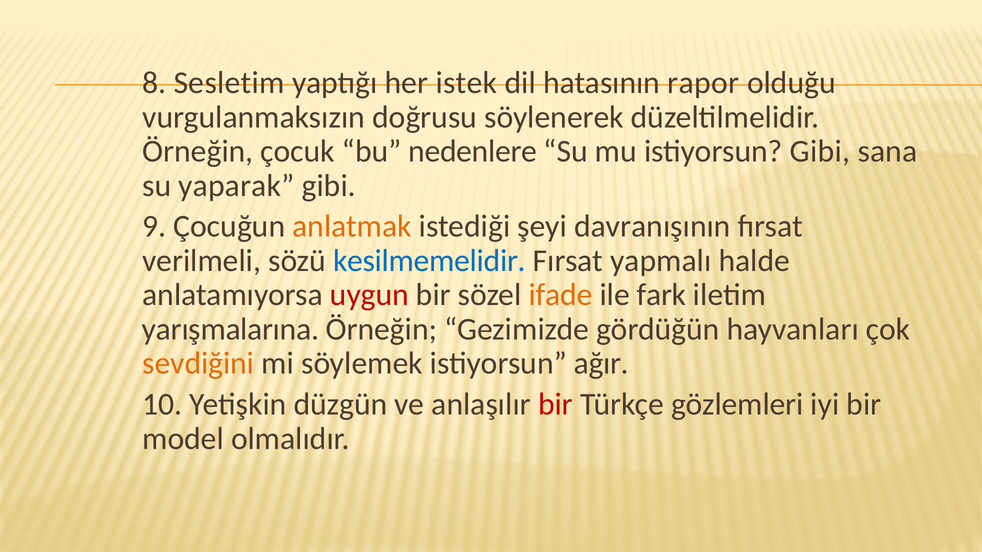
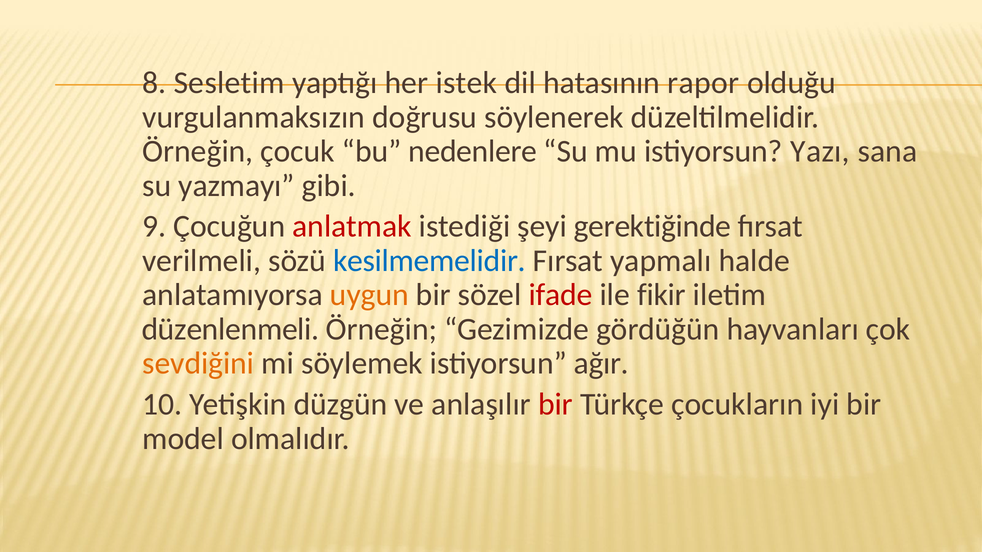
istiyorsun Gibi: Gibi -> Yazı
yaparak: yaparak -> yazmayı
anlatmak colour: orange -> red
davranışının: davranışının -> gerektiğinde
uygun colour: red -> orange
ifade colour: orange -> red
fark: fark -> fikir
yarışmalarına: yarışmalarına -> düzenlenmeli
gözlemleri: gözlemleri -> çocukların
